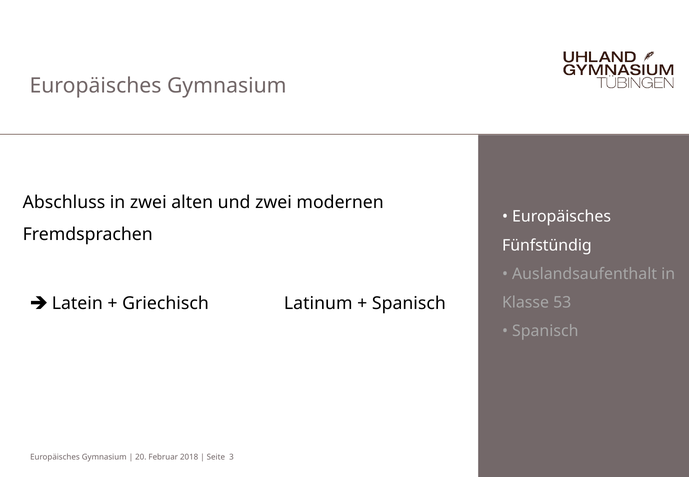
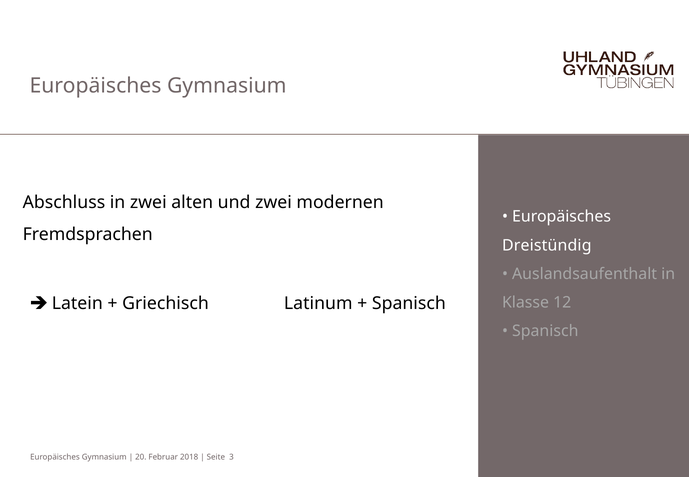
Fünfstündig: Fünfstündig -> Dreistündig
53: 53 -> 12
